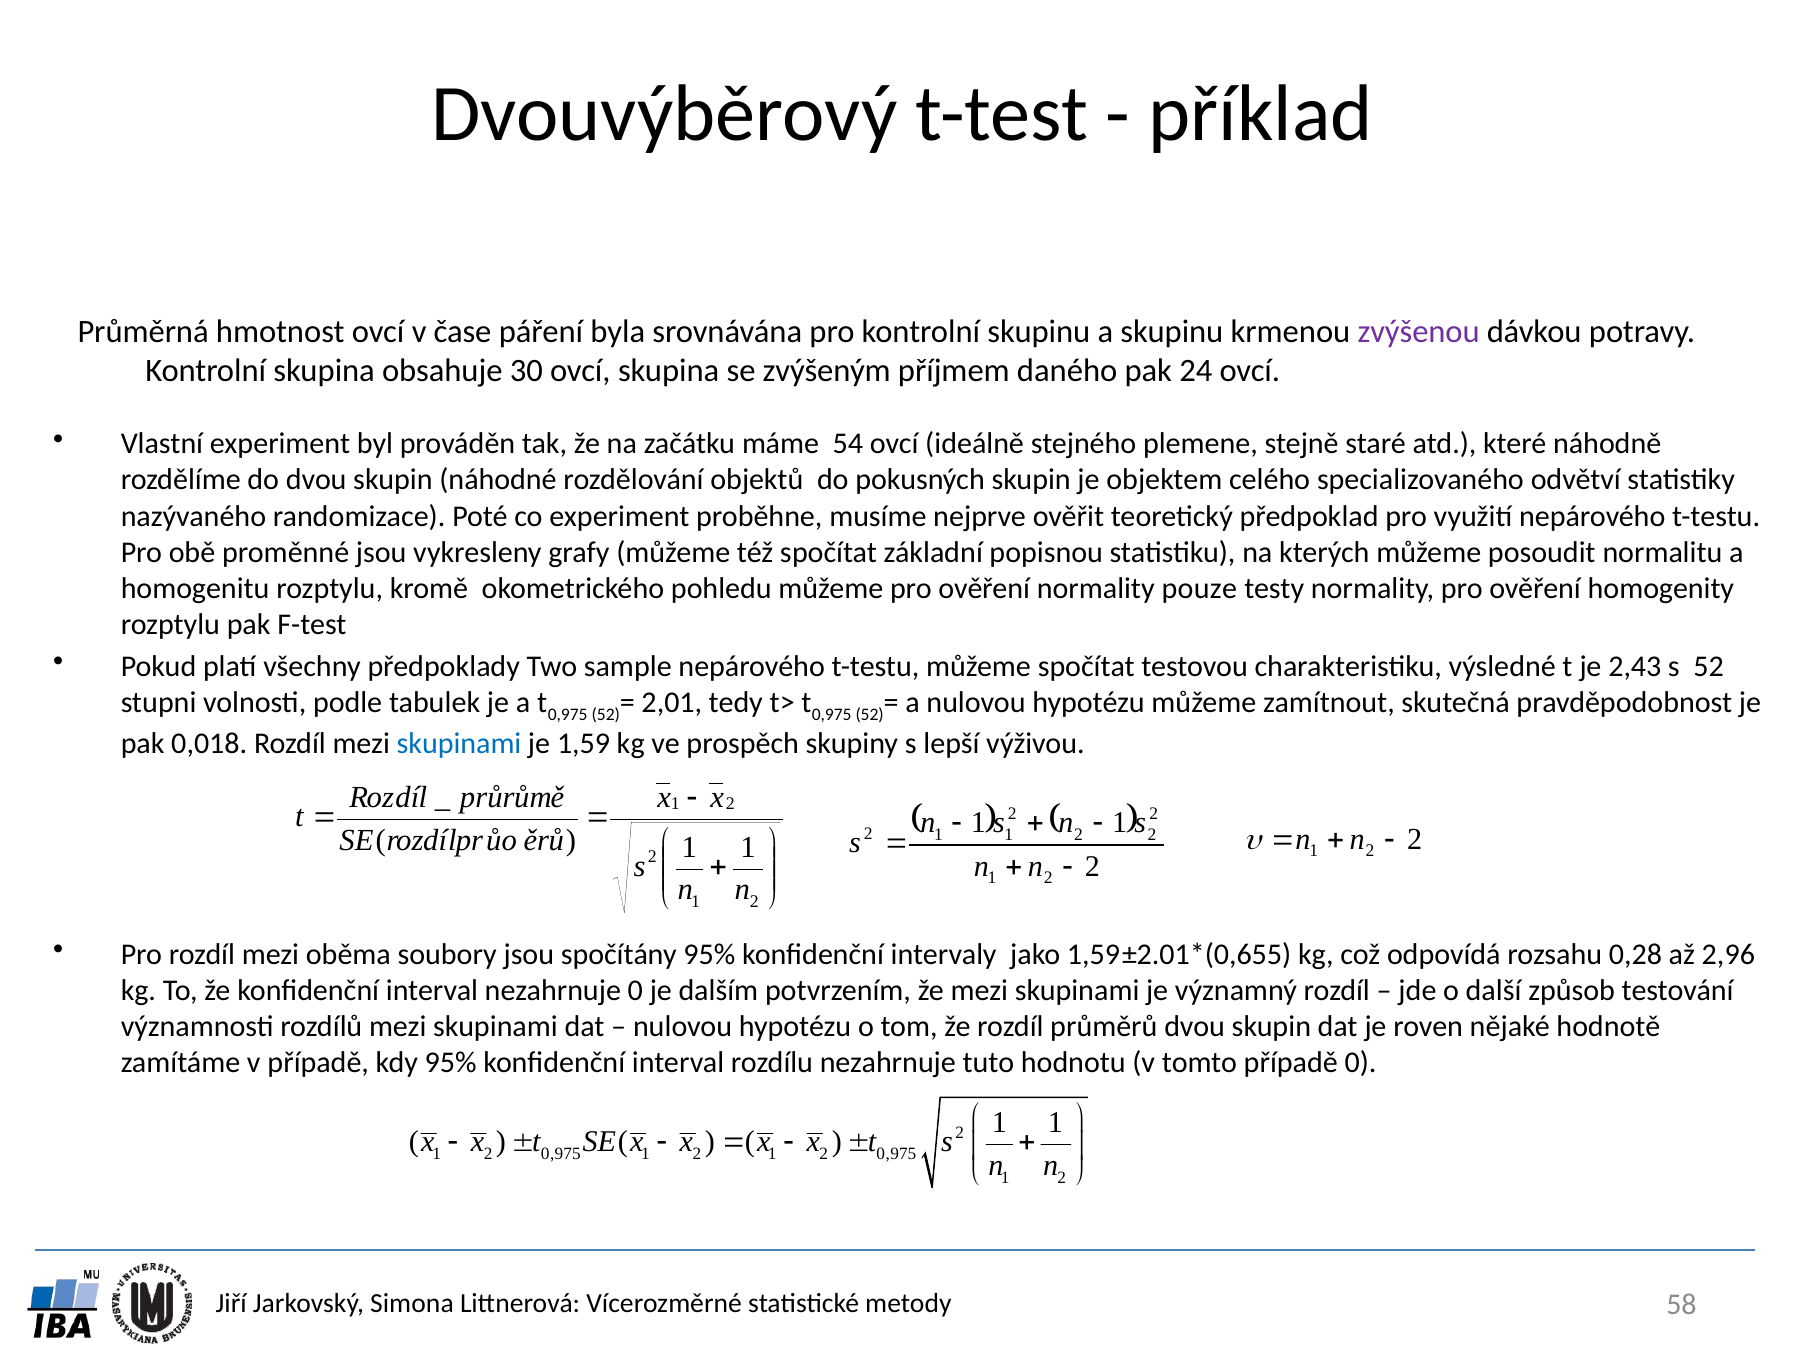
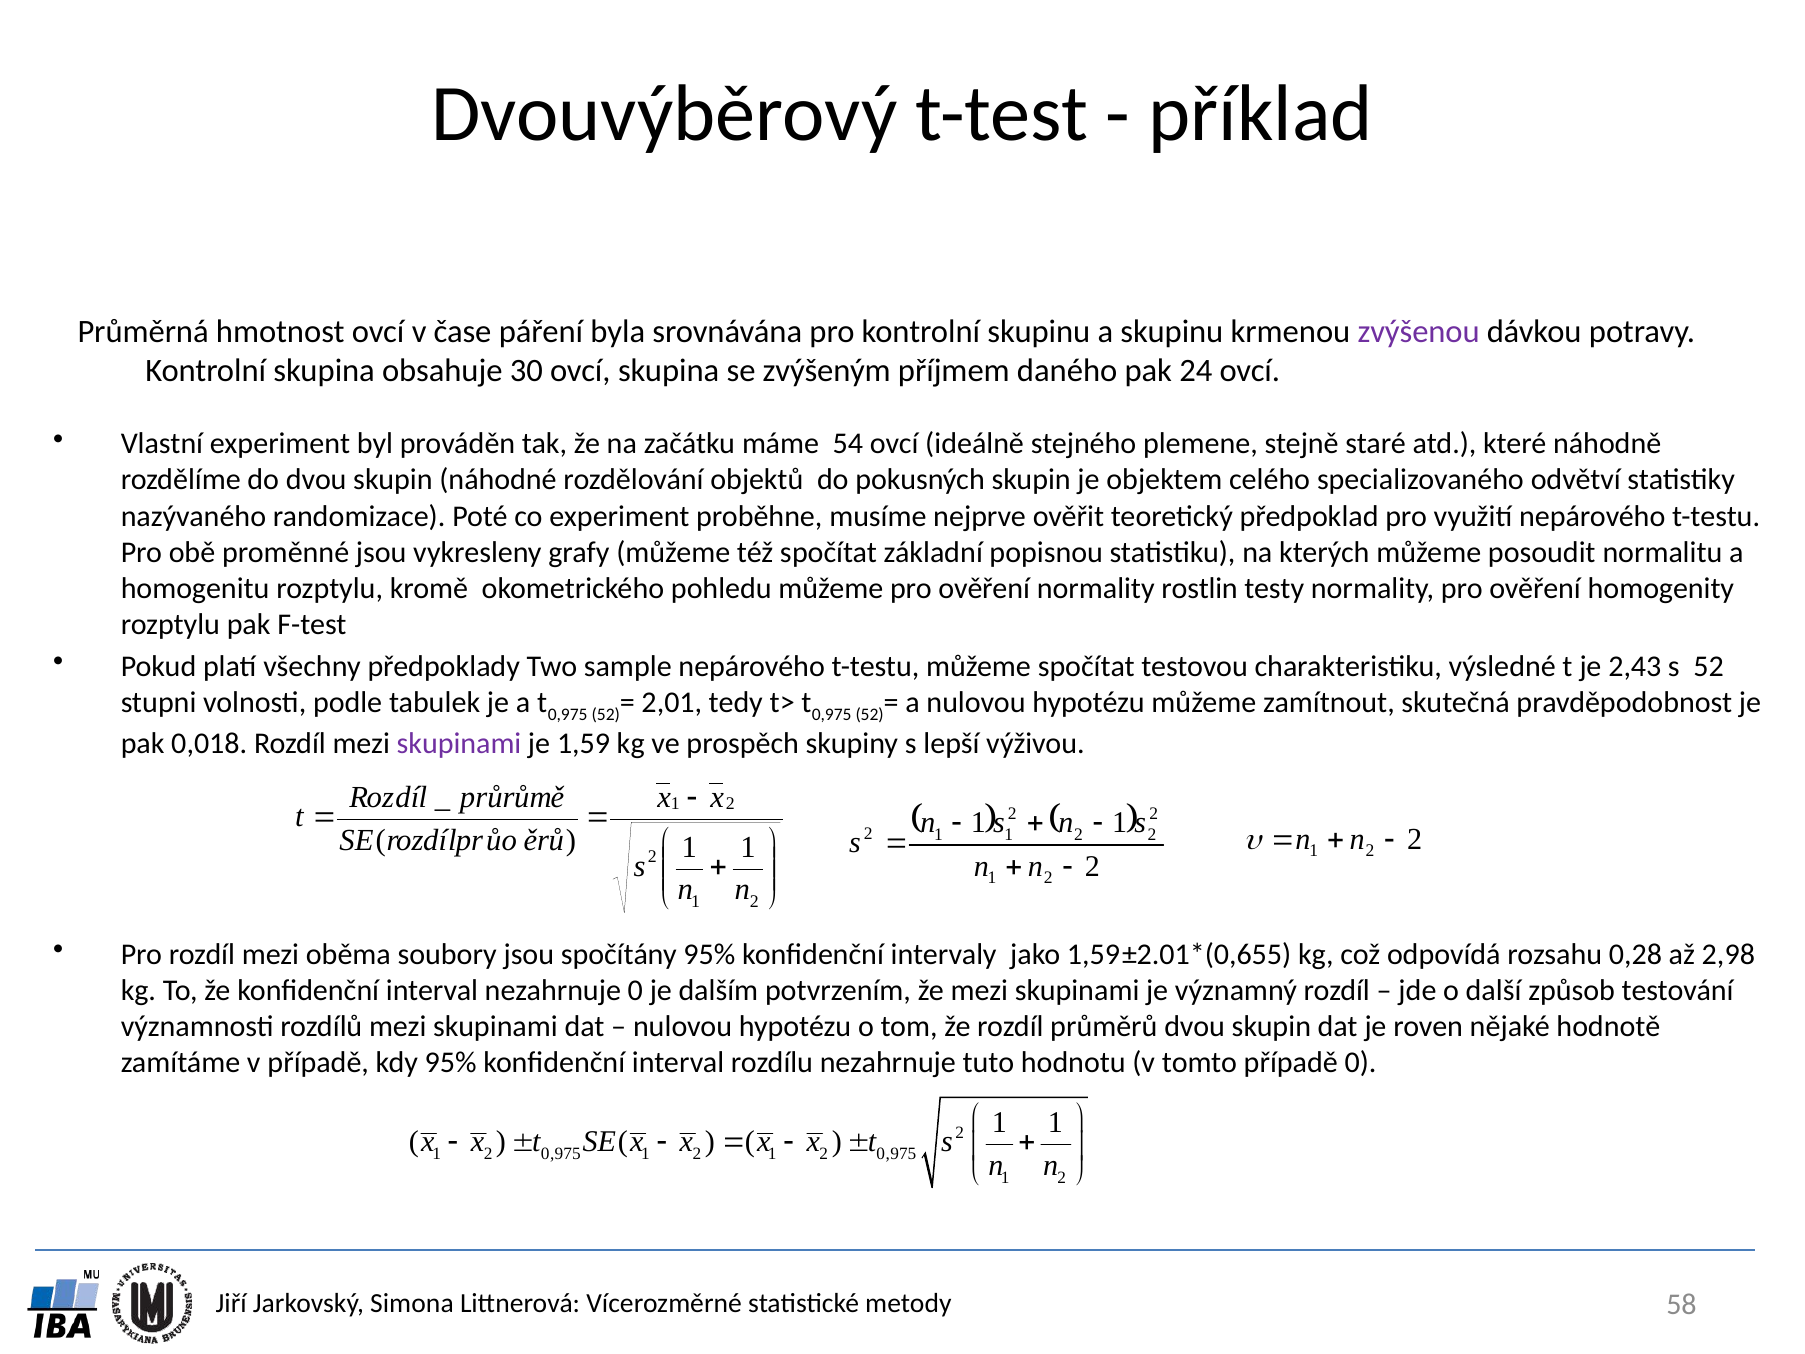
pouze: pouze -> rostlin
skupinami at (459, 744) colour: blue -> purple
2,96: 2,96 -> 2,98
